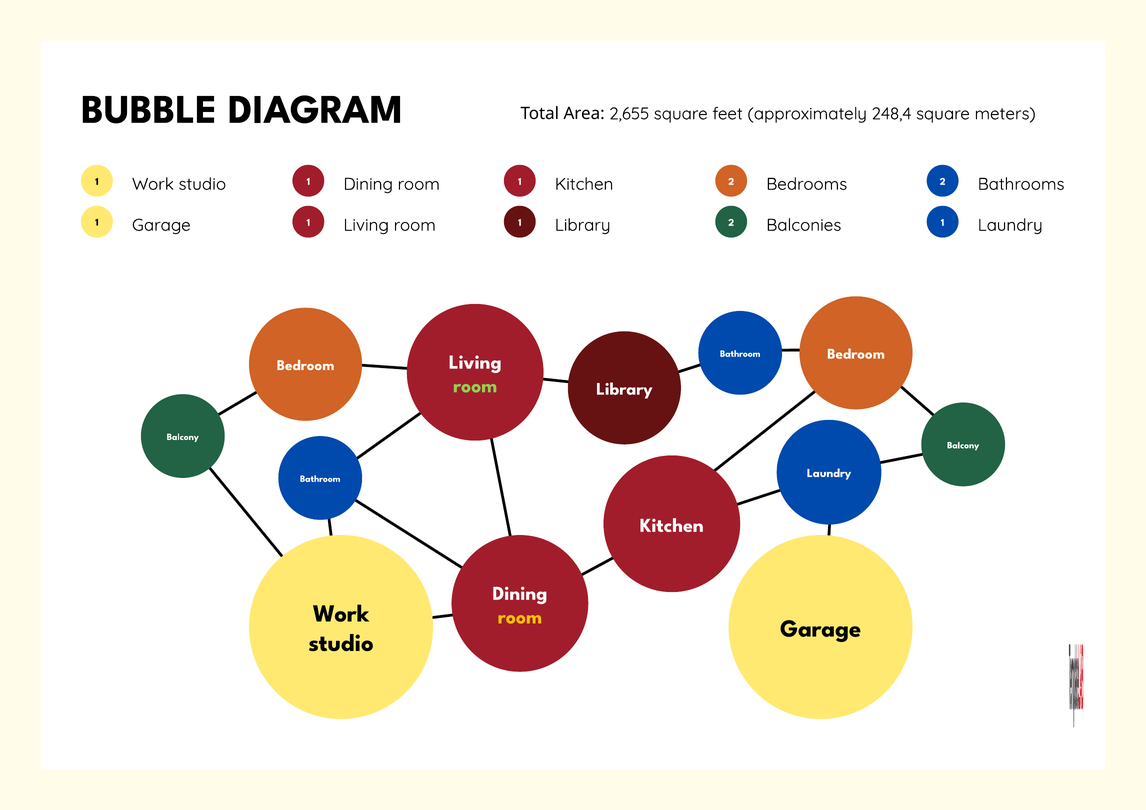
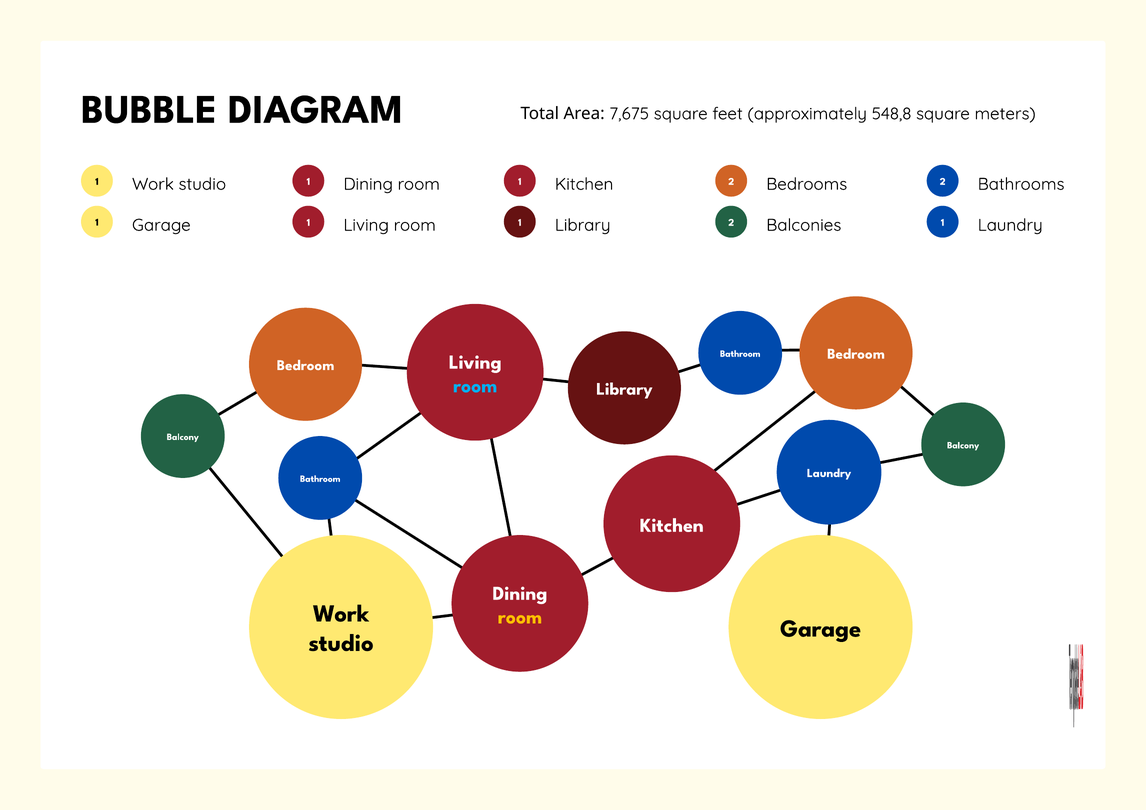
2,655: 2,655 -> 7,675
248,4: 248,4 -> 548,8
room at (475, 386) colour: light green -> light blue
